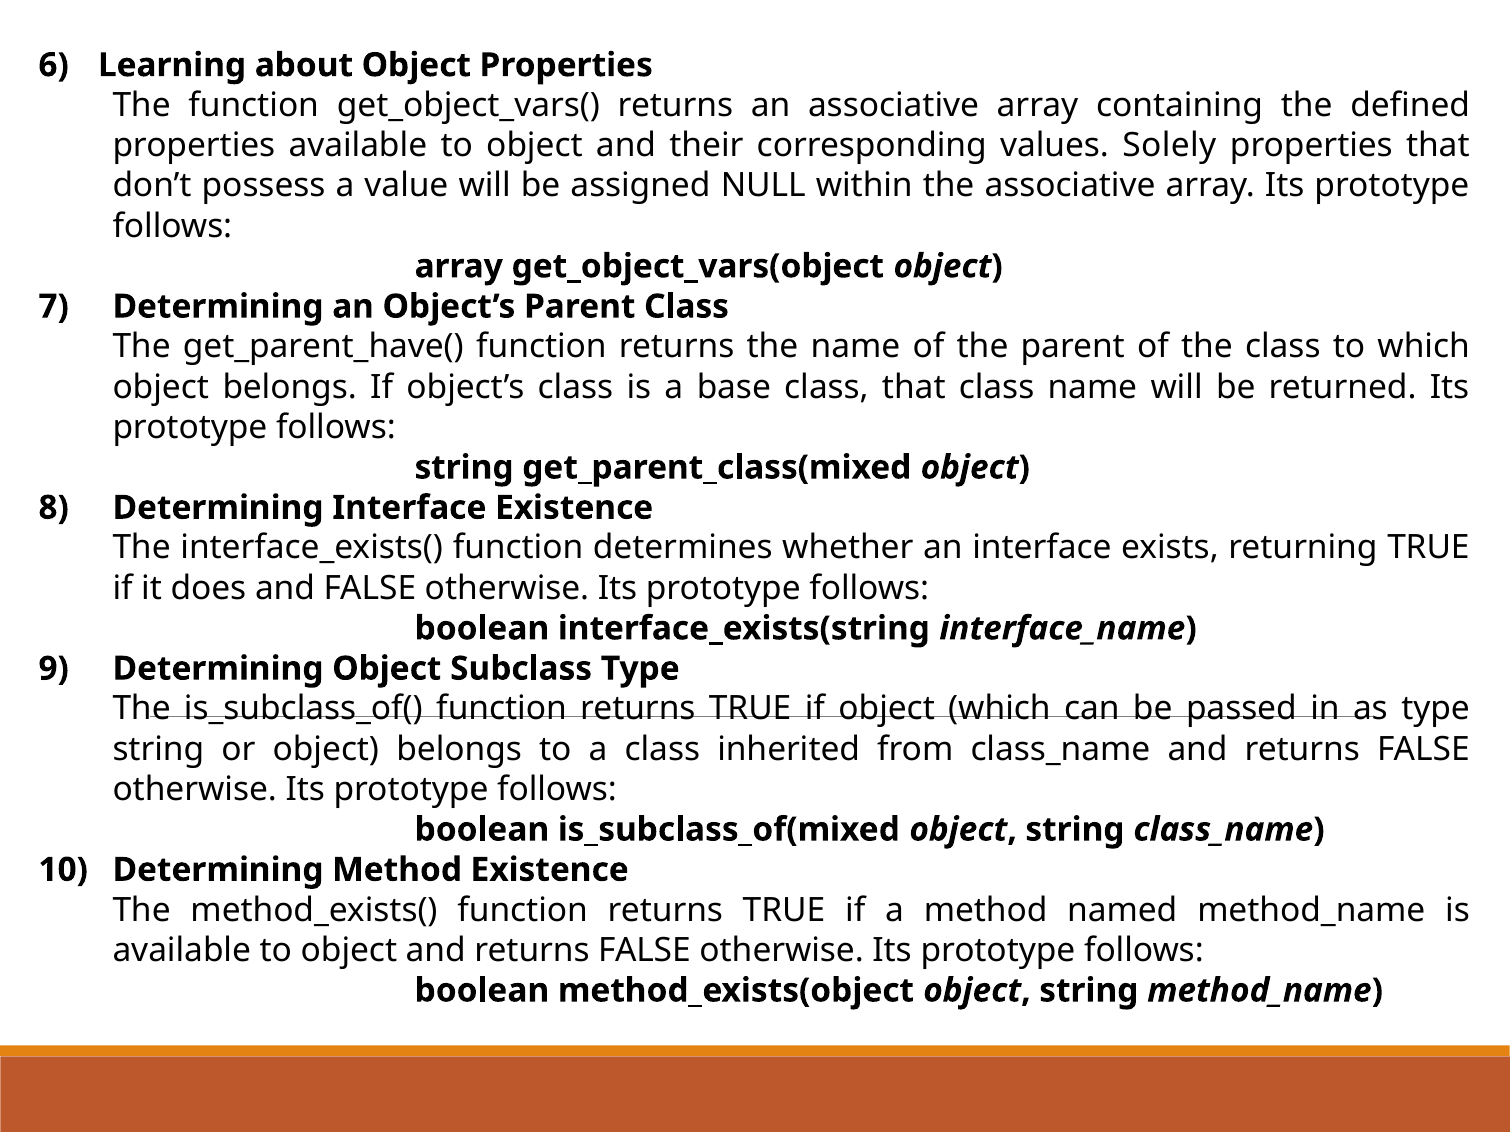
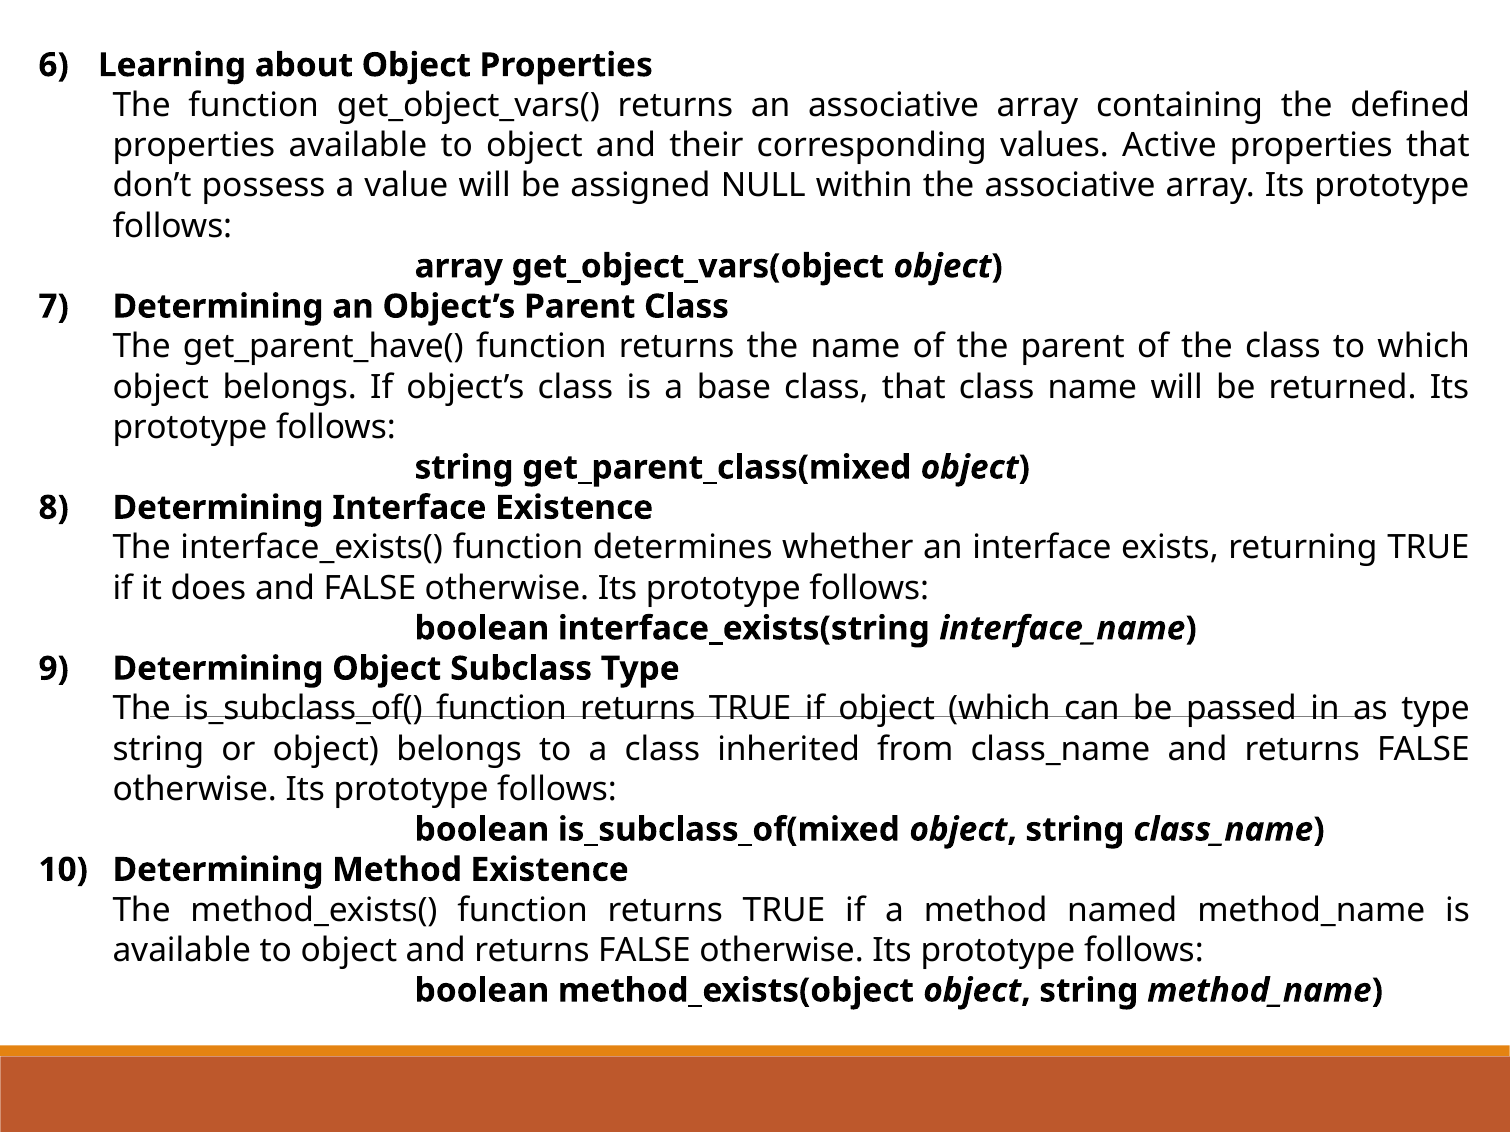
Solely: Solely -> Active
